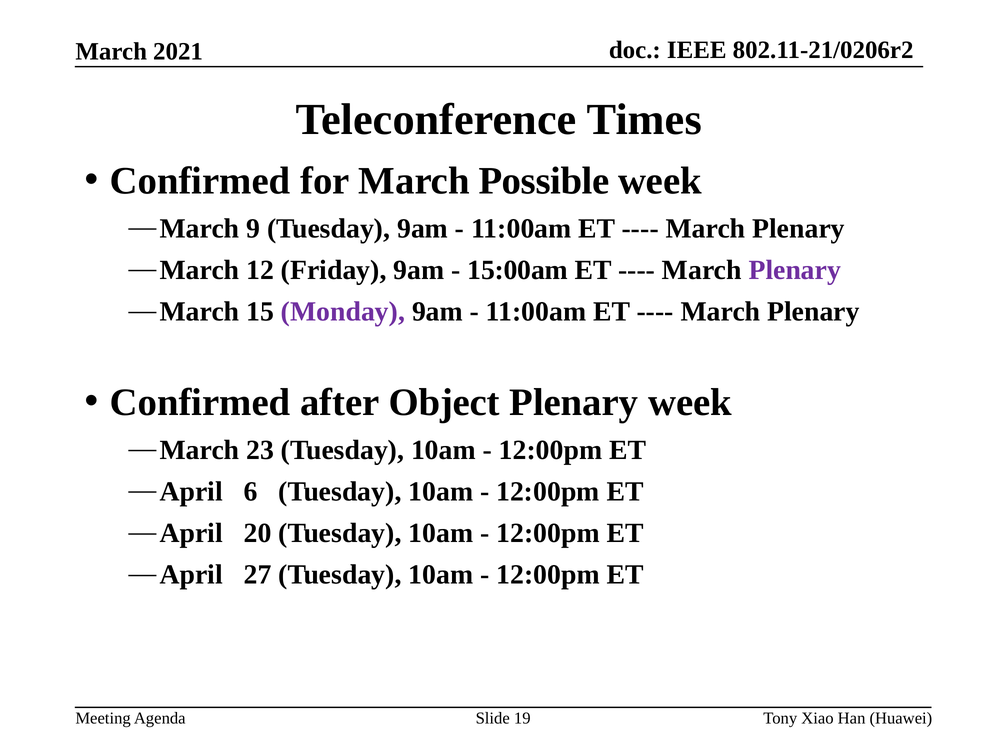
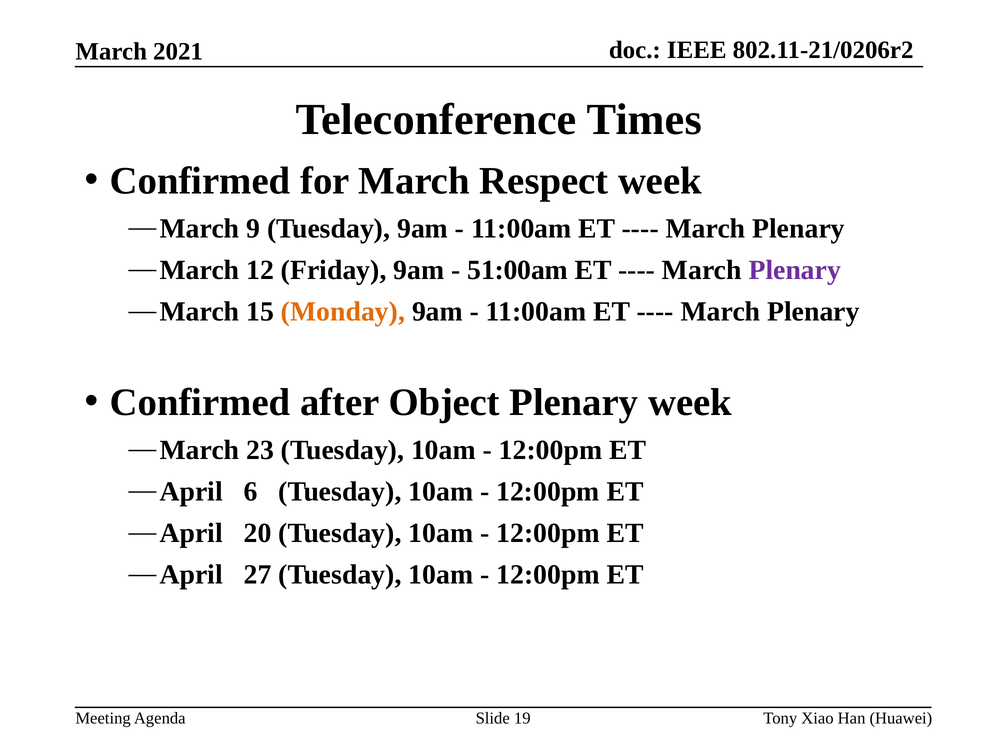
Possible: Possible -> Respect
15:00am: 15:00am -> 51:00am
Monday colour: purple -> orange
